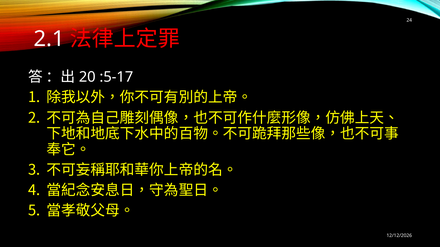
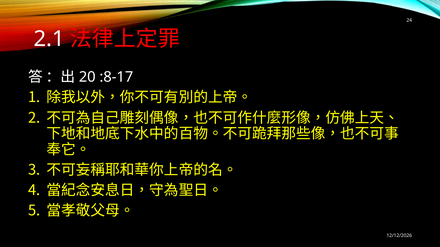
:5-17: :5-17 -> :8-17
